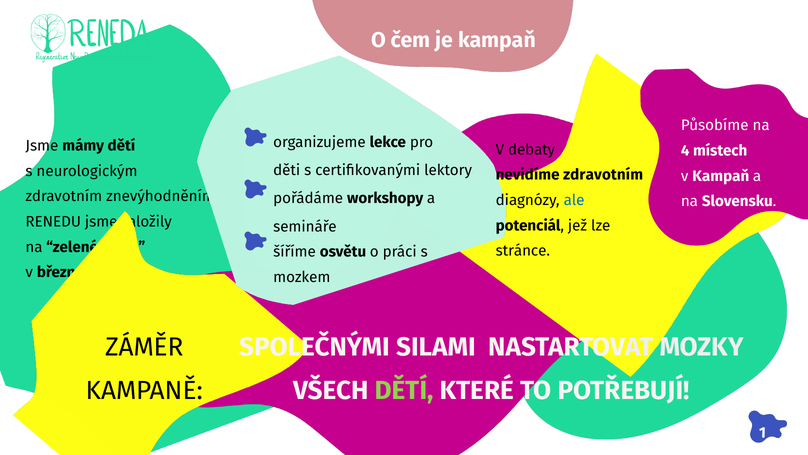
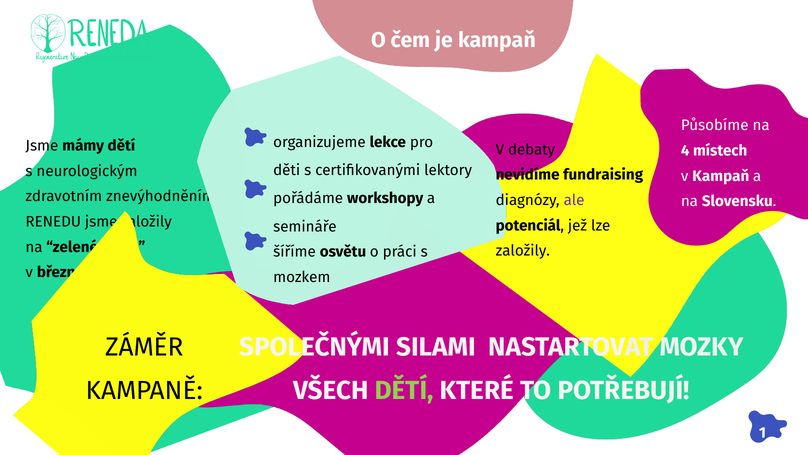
nevidíme zdravotním: zdravotním -> fundraising
ale colour: blue -> purple
stránce at (523, 251): stránce -> založily
